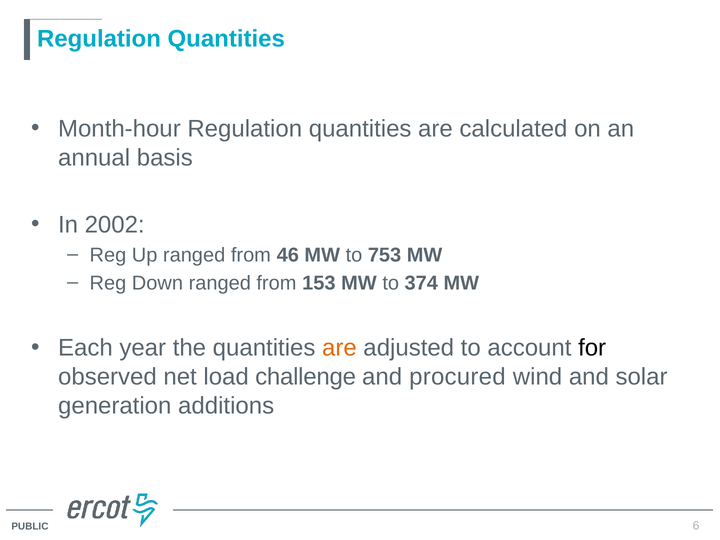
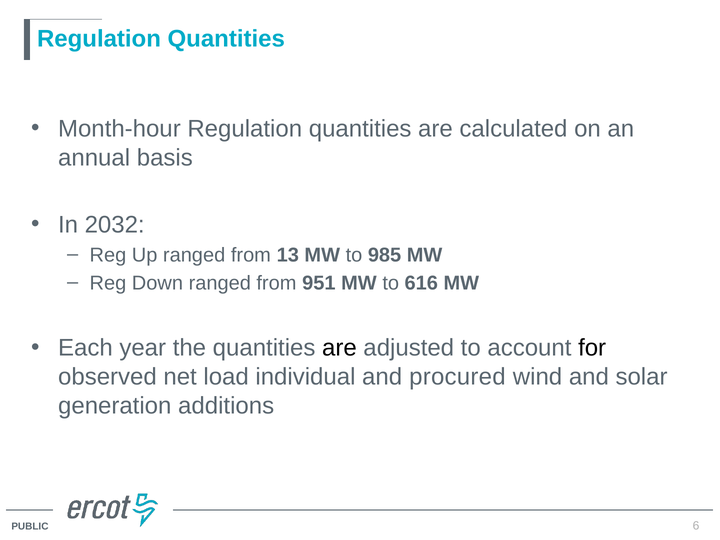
2002: 2002 -> 2032
46: 46 -> 13
753: 753 -> 985
153: 153 -> 951
374: 374 -> 616
are at (339, 348) colour: orange -> black
challenge: challenge -> individual
